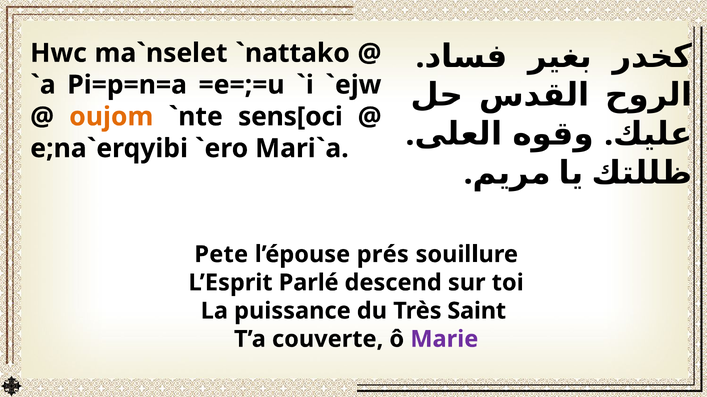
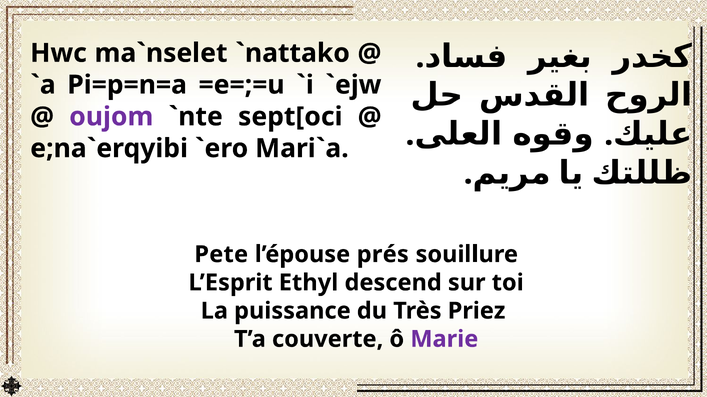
oujom colour: orange -> purple
sens[oci: sens[oci -> sept[oci
Parlé: Parlé -> Ethyl
Saint: Saint -> Priez
